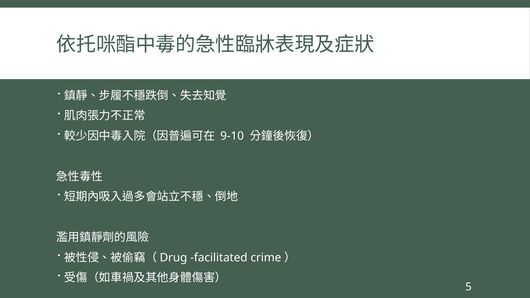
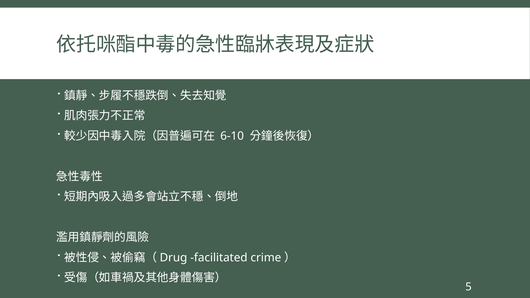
9-10: 9-10 -> 6-10
